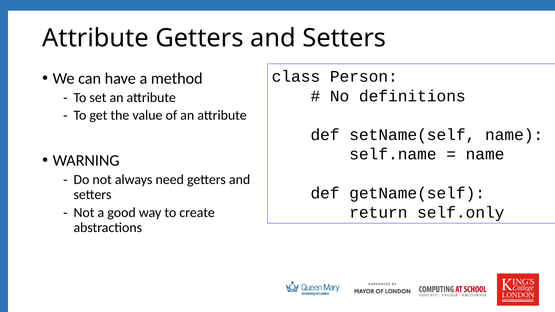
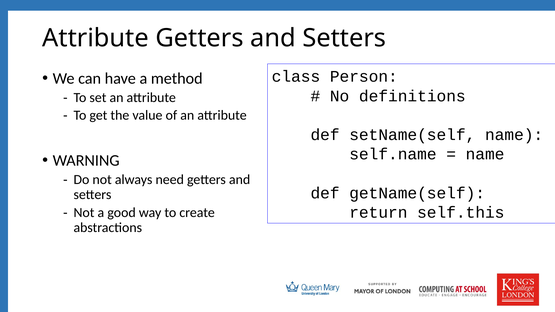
self.only: self.only -> self.this
